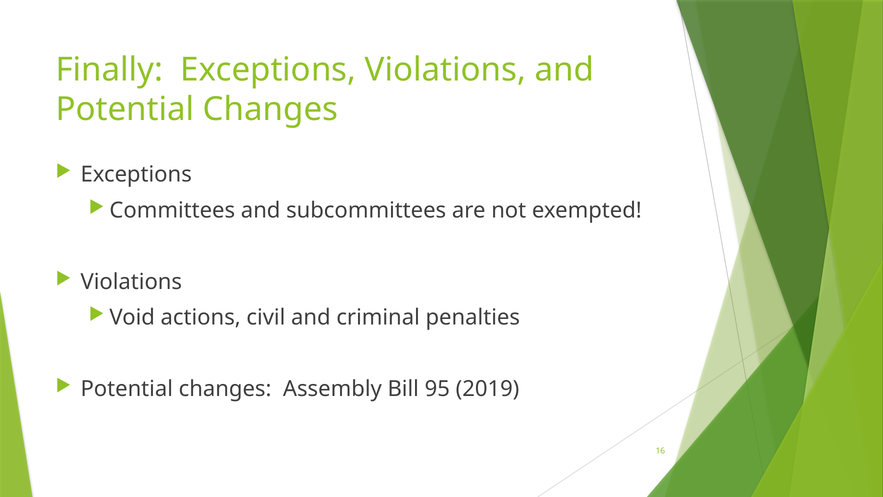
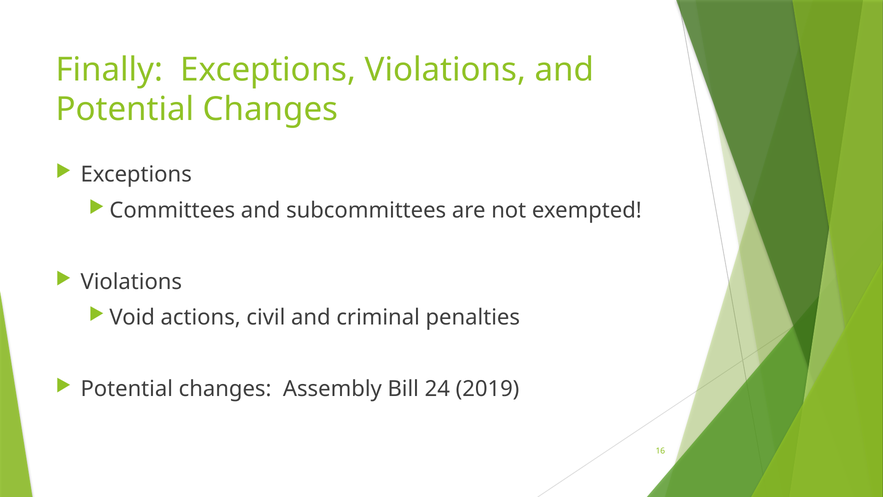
95: 95 -> 24
